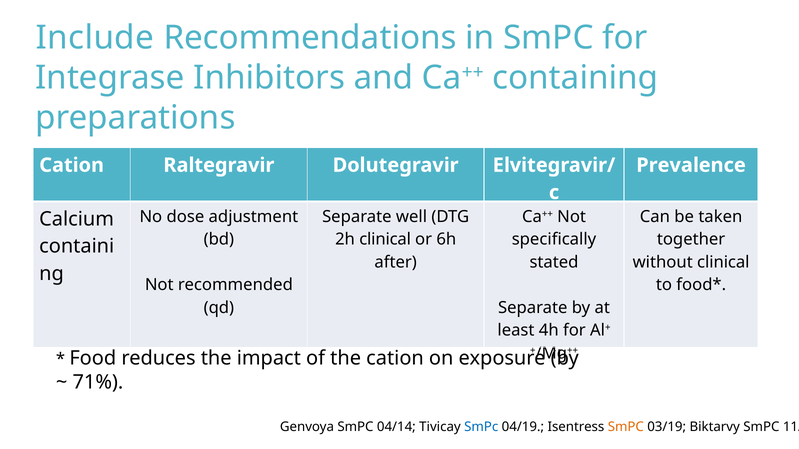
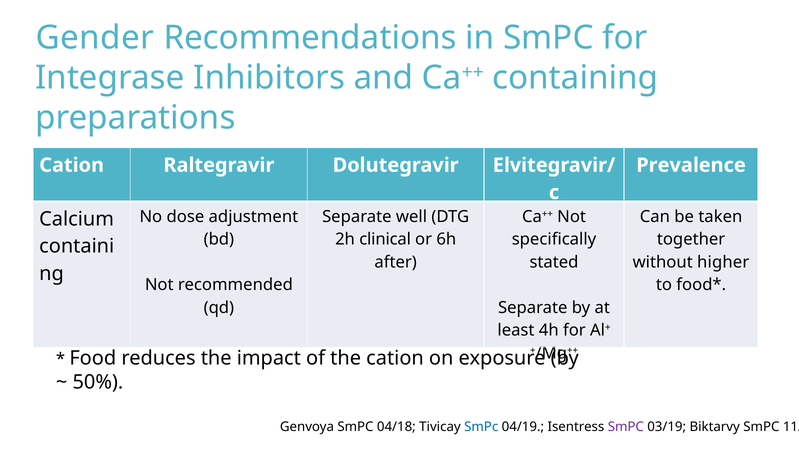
Include: Include -> Gender
without clinical: clinical -> higher
71%: 71% -> 50%
04/14: 04/14 -> 04/18
SmPC at (626, 427) colour: orange -> purple
